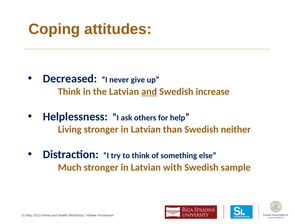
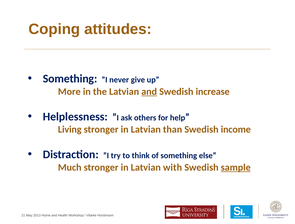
Decreased at (70, 79): Decreased -> Something
Think at (69, 92): Think -> More
neither: neither -> income
sample underline: none -> present
